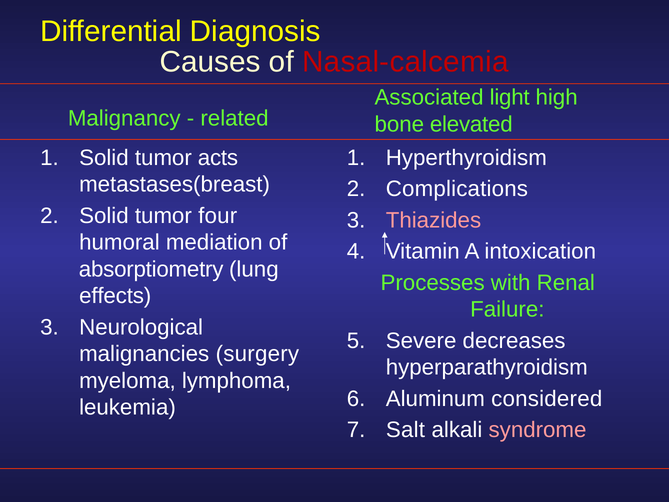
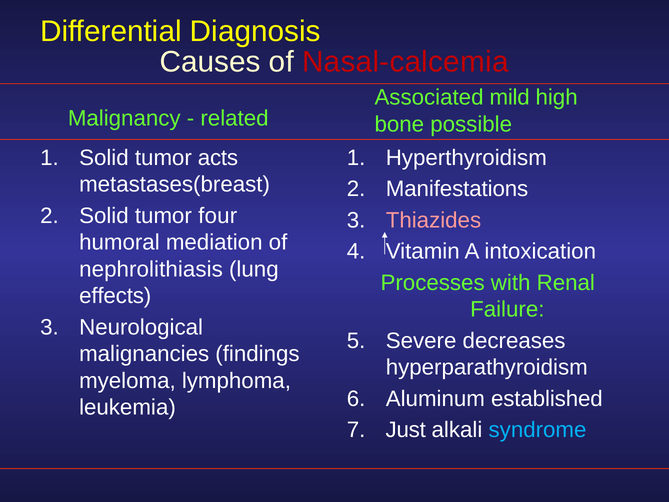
light: light -> mild
elevated: elevated -> possible
Complications: Complications -> Manifestations
absorptiometry: absorptiometry -> nephrolithiasis
surgery: surgery -> findings
considered: considered -> established
Salt: Salt -> Just
syndrome colour: pink -> light blue
